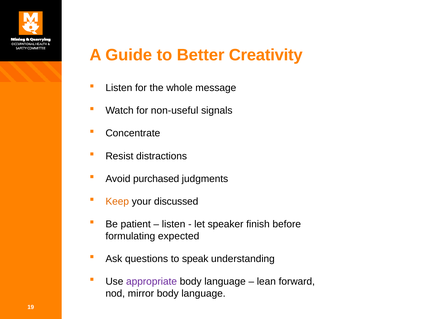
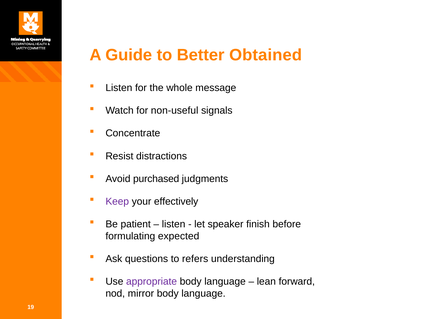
Creativity: Creativity -> Obtained
Keep colour: orange -> purple
discussed: discussed -> effectively
speak: speak -> refers
